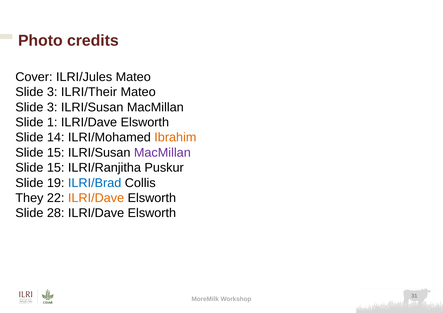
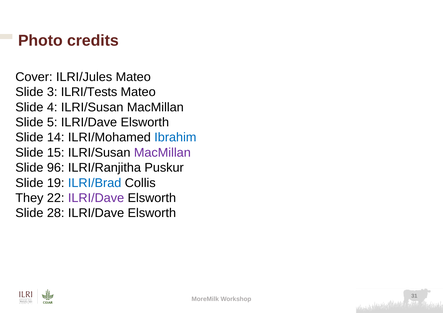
ILRI/Their: ILRI/Their -> ILRI/Tests
3 at (52, 107): 3 -> 4
1: 1 -> 5
Ibrahim colour: orange -> blue
15 at (56, 168): 15 -> 96
ILRI/Dave at (96, 198) colour: orange -> purple
